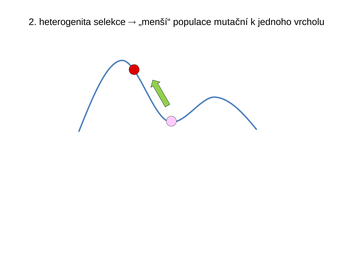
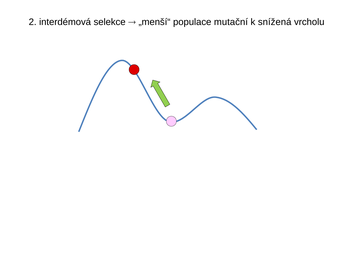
heterogenita: heterogenita -> interdémová
jednoho: jednoho -> snížená
